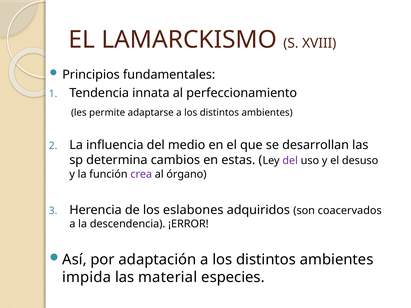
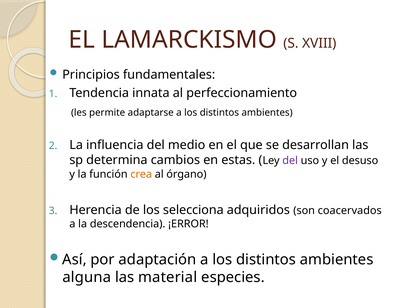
crea colour: purple -> orange
eslabones: eslabones -> selecciona
impida: impida -> alguna
